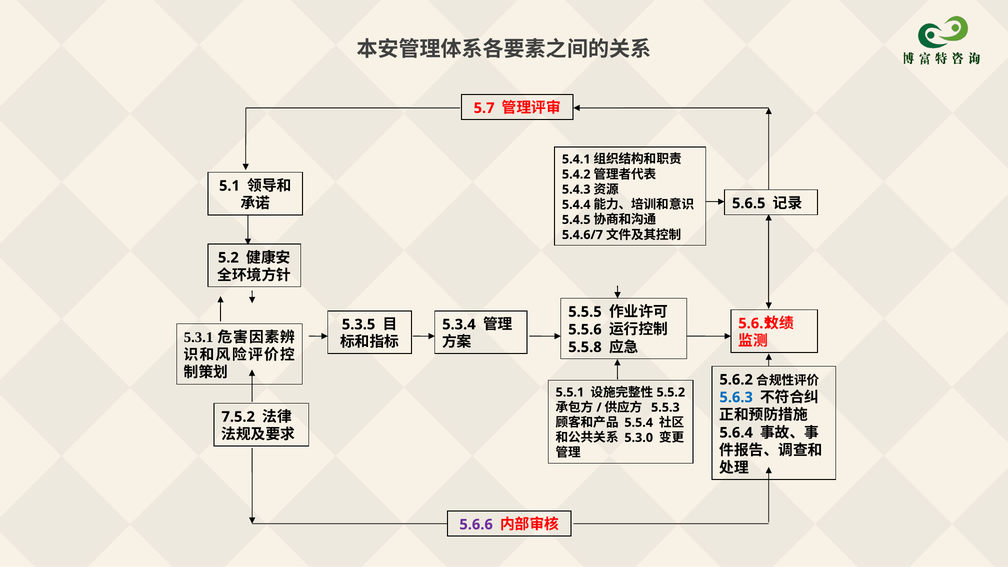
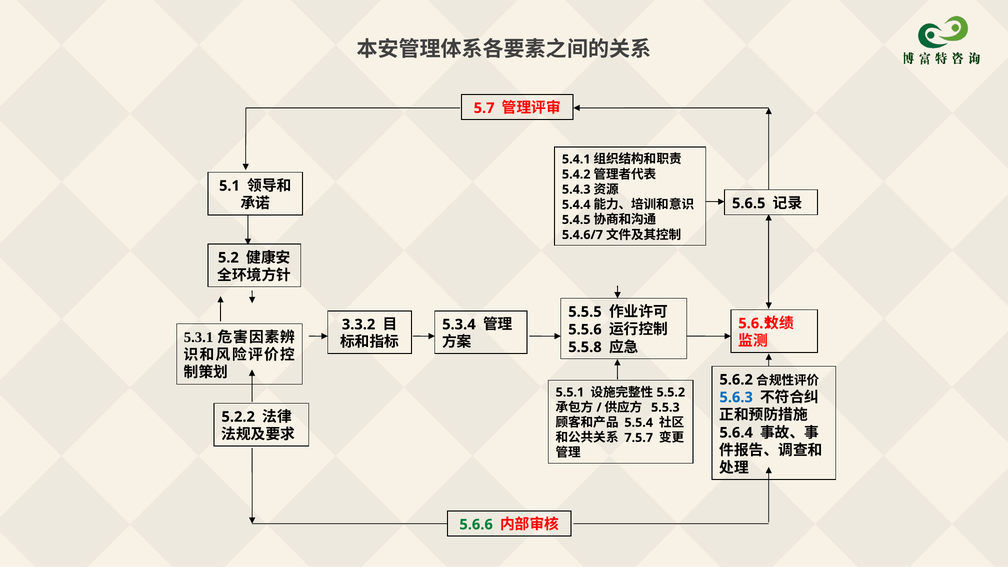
5.3.5: 5.3.5 -> 3.3.2
7.5.2: 7.5.2 -> 5.2.2
5.3.0: 5.3.0 -> 7.5.7
5.6.6 colour: purple -> green
